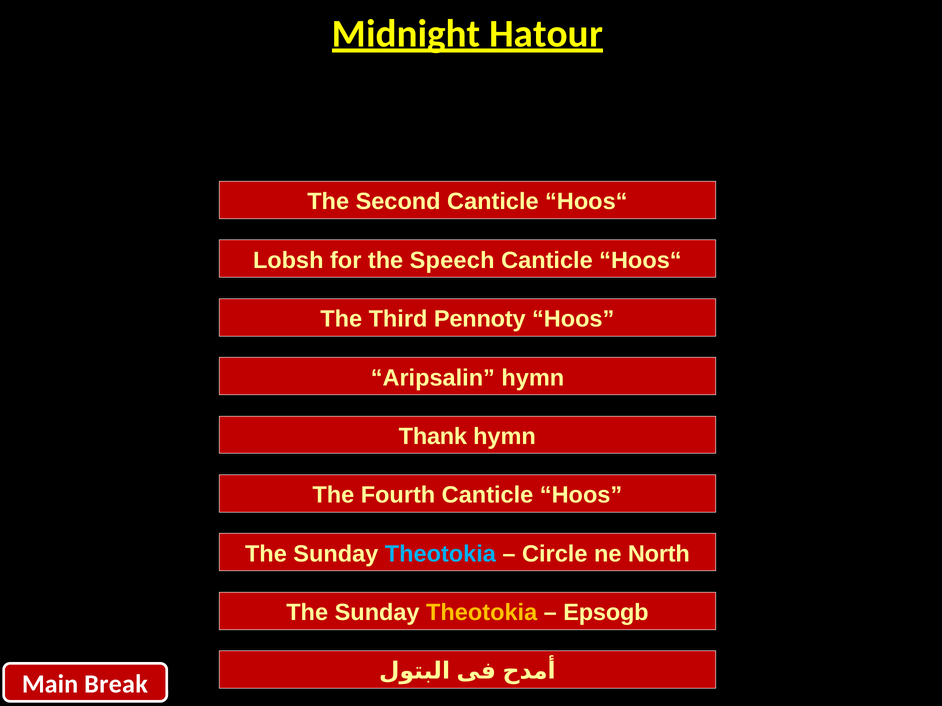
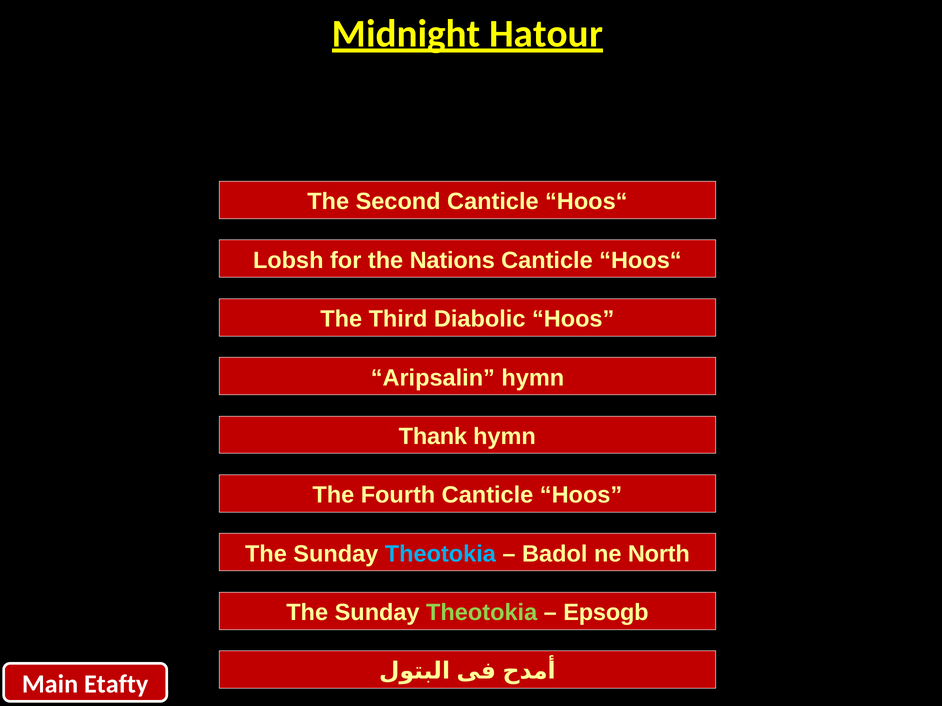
Speech: Speech -> Nations
Pennoty: Pennoty -> Diabolic
Circle: Circle -> Badol
Theotokia at (482, 613) colour: yellow -> light green
Break: Break -> Etafty
